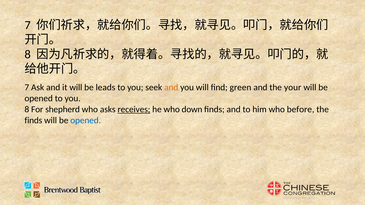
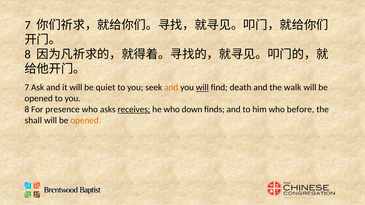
leads: leads -> quiet
will at (202, 88) underline: none -> present
green: green -> death
your: your -> walk
shepherd: shepherd -> presence
finds at (33, 120): finds -> shall
opened at (86, 120) colour: blue -> orange
